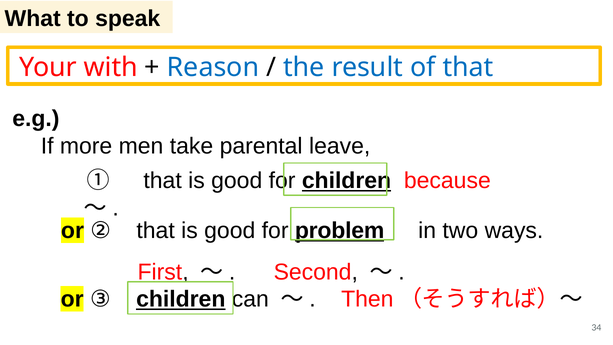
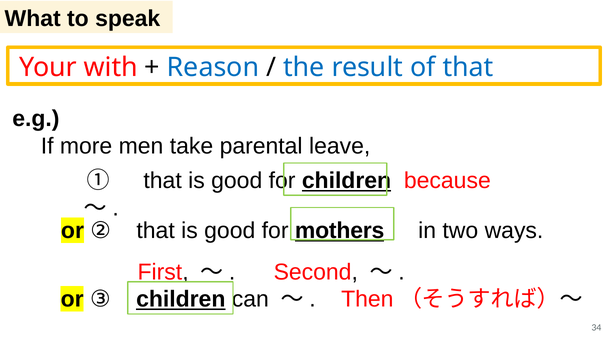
problem: problem -> mothers
